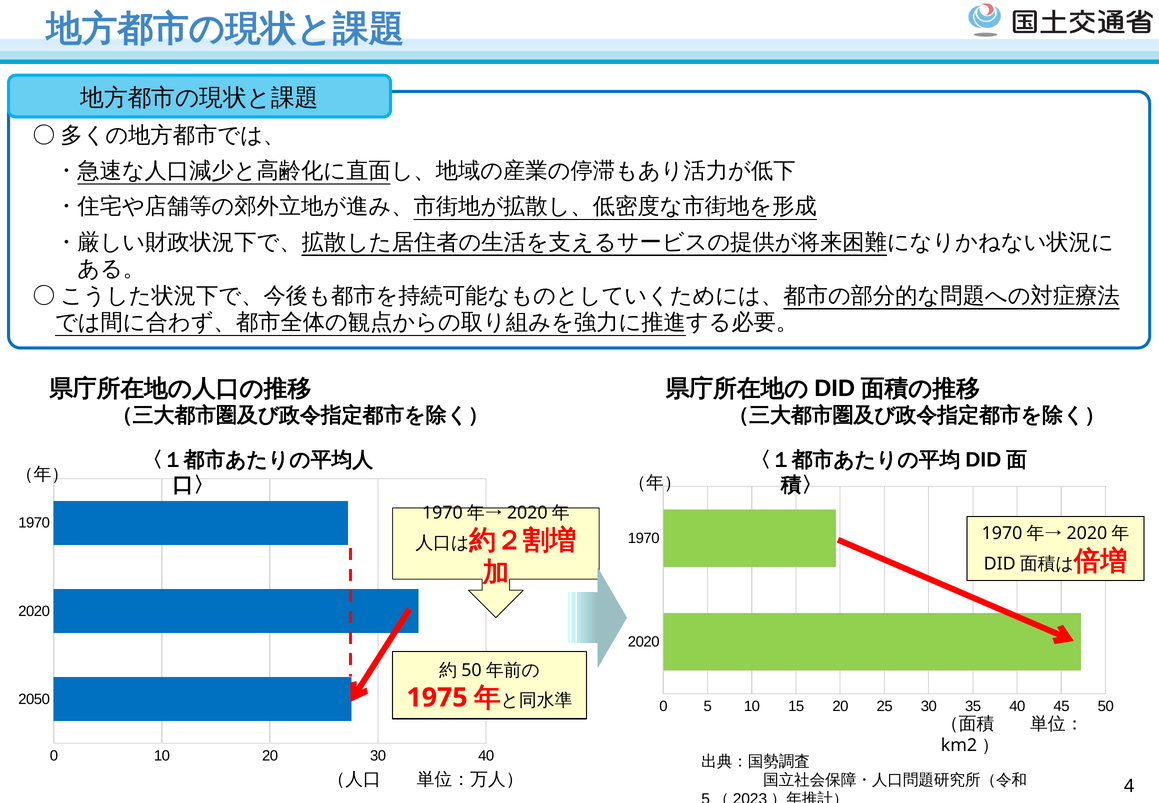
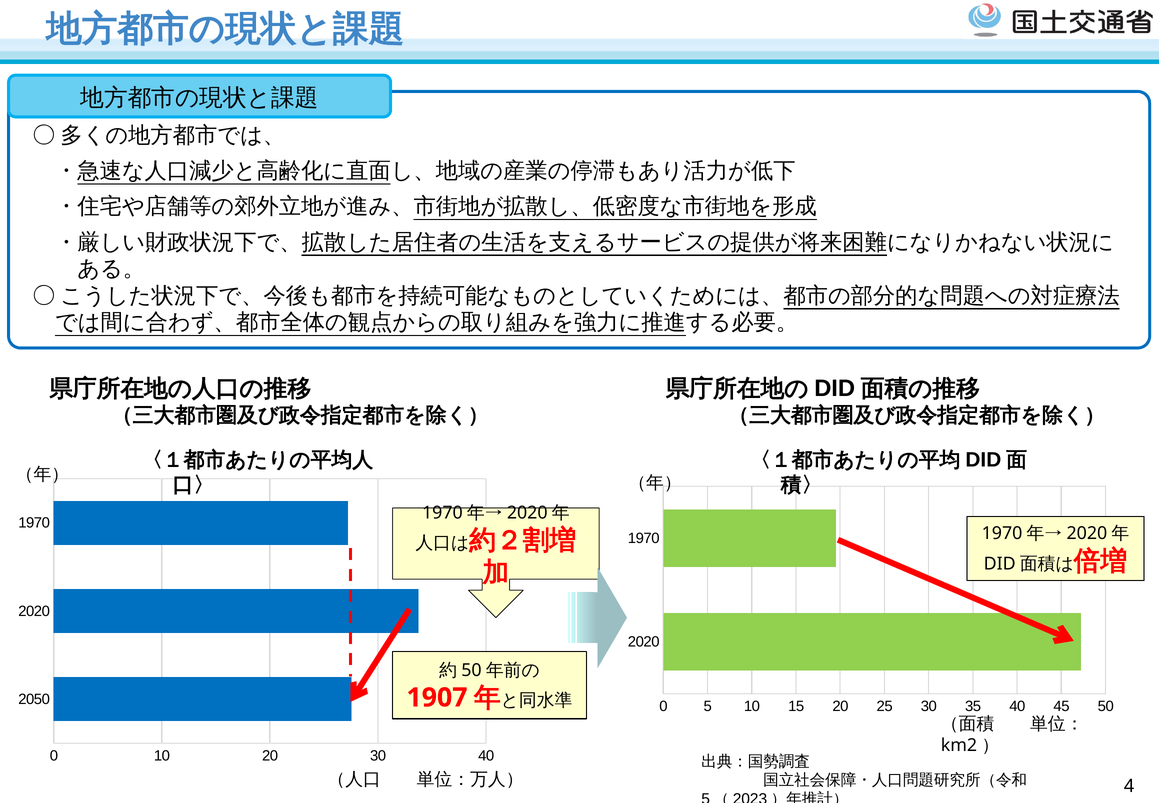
1975: 1975 -> 1907
